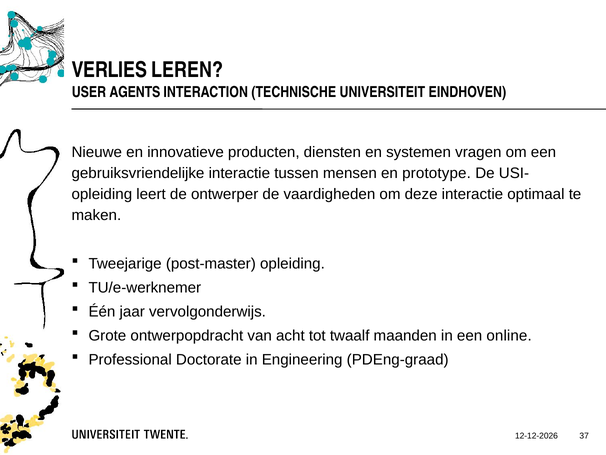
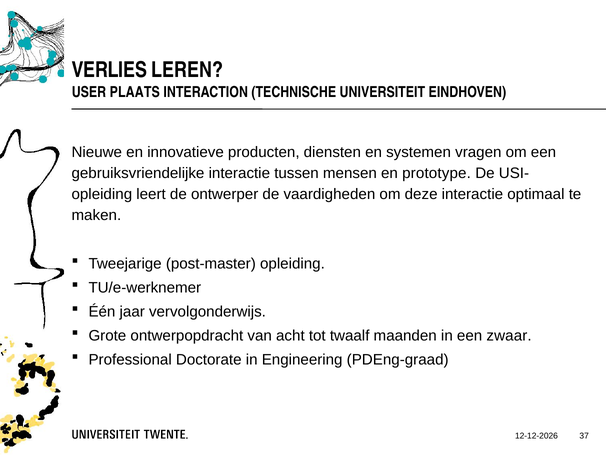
AGENTS: AGENTS -> PLAATS
online: online -> zwaar
